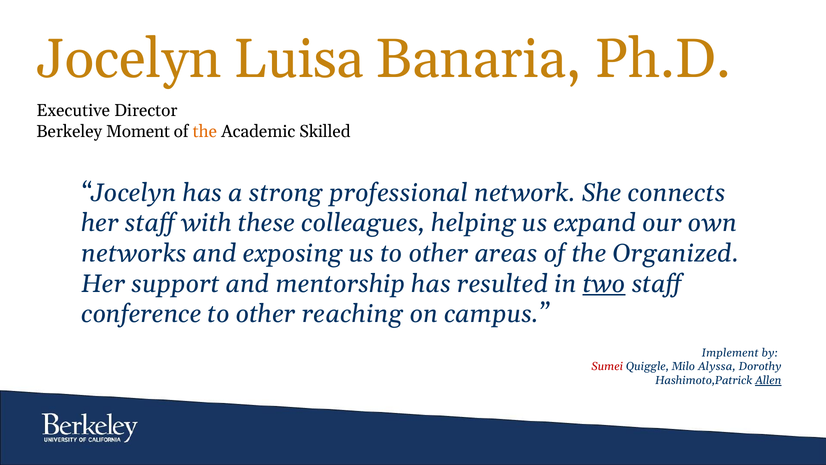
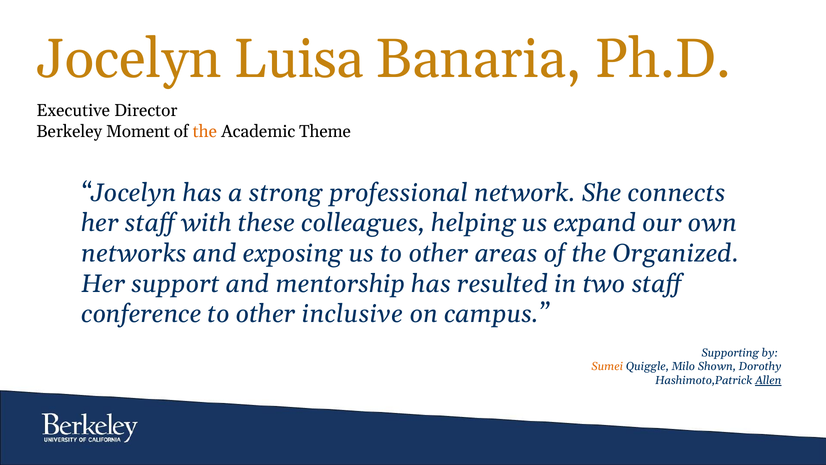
Skilled: Skilled -> Theme
two underline: present -> none
reaching: reaching -> inclusive
Implement: Implement -> Supporting
Sumei colour: red -> orange
Alyssa: Alyssa -> Shown
